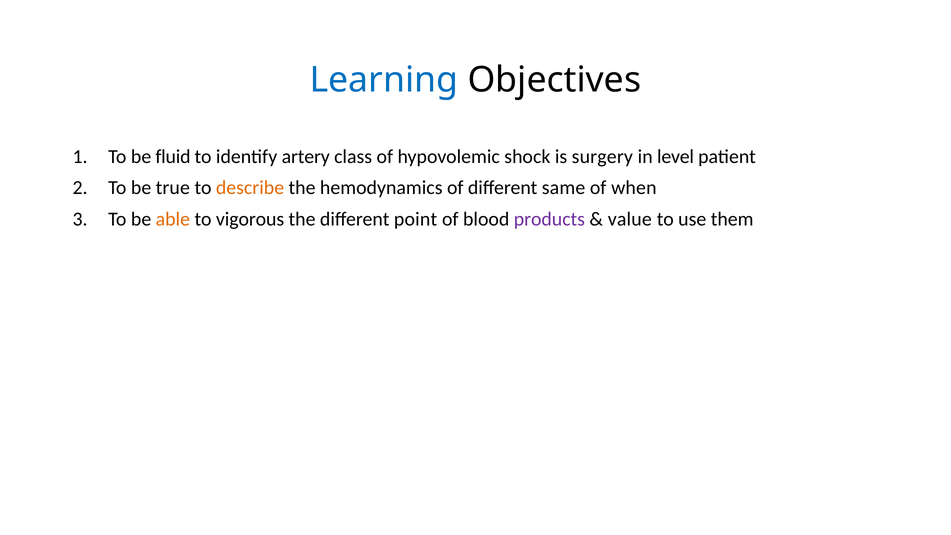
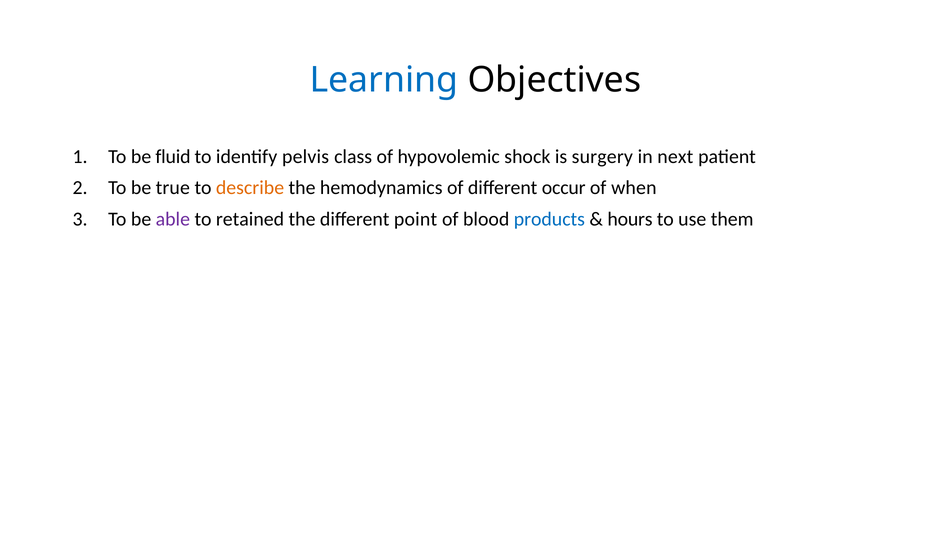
artery: artery -> pelvis
level: level -> next
same: same -> occur
able colour: orange -> purple
vigorous: vigorous -> retained
products colour: purple -> blue
value: value -> hours
